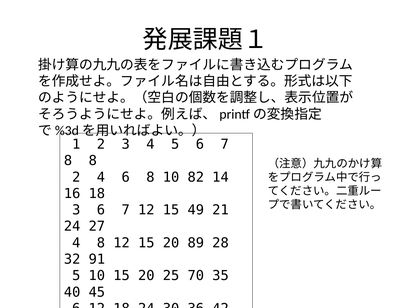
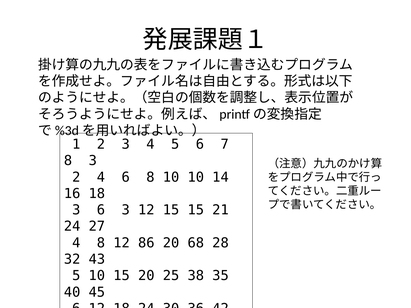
8 8: 8 -> 3
10 82: 82 -> 10
3 6 7: 7 -> 3
15 49: 49 -> 15
8 12 15: 15 -> 86
89: 89 -> 68
91: 91 -> 43
70: 70 -> 38
